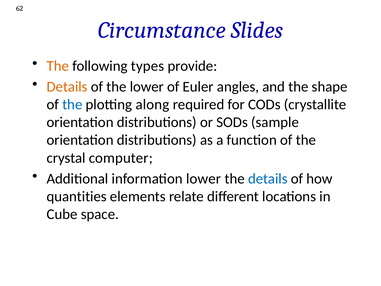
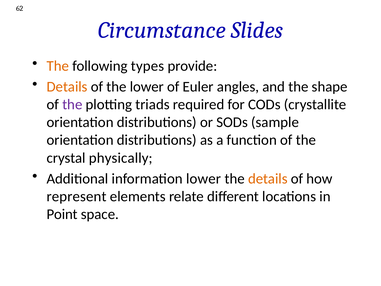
the at (72, 104) colour: blue -> purple
along: along -> triads
computer: computer -> physically
details at (268, 178) colour: blue -> orange
quantities: quantities -> represent
Cube: Cube -> Point
